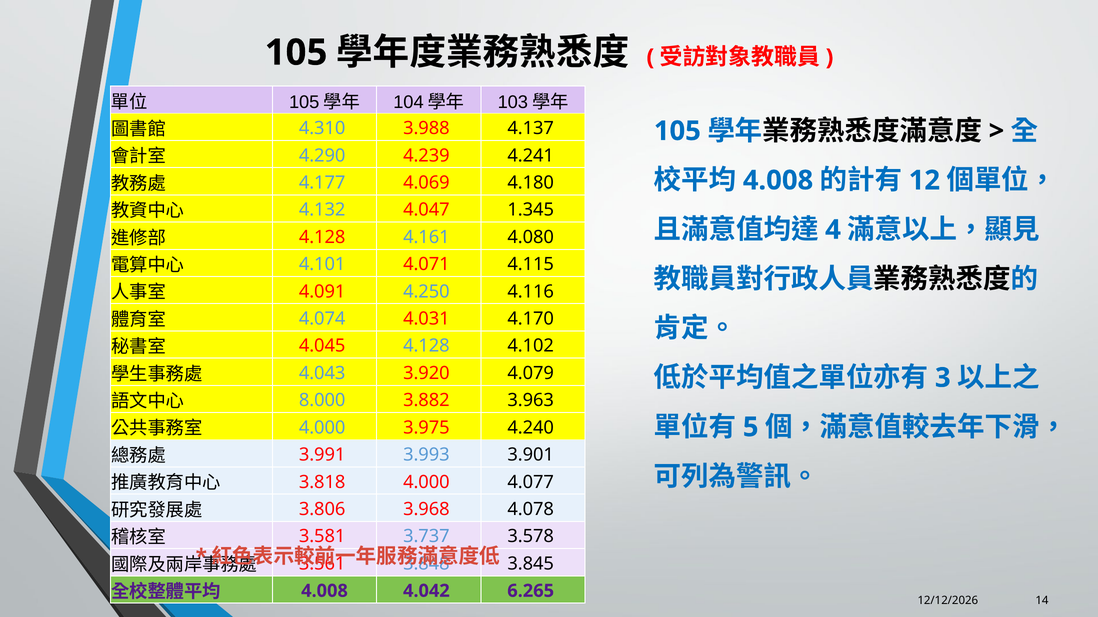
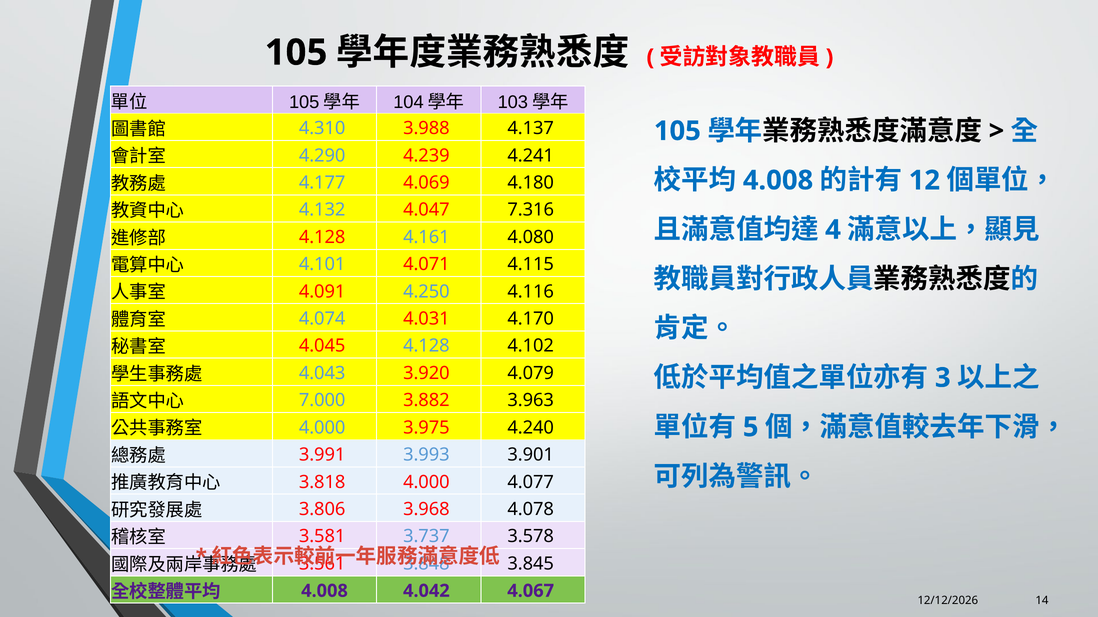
1.345: 1.345 -> 7.316
8.000: 8.000 -> 7.000
6.265: 6.265 -> 4.067
